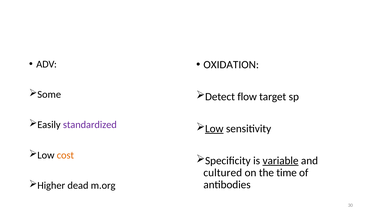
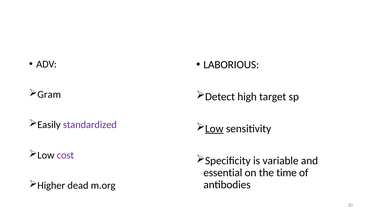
OXIDATION: OXIDATION -> LABORIOUS
Some: Some -> Gram
flow: flow -> high
cost colour: orange -> purple
variable underline: present -> none
cultured: cultured -> essential
